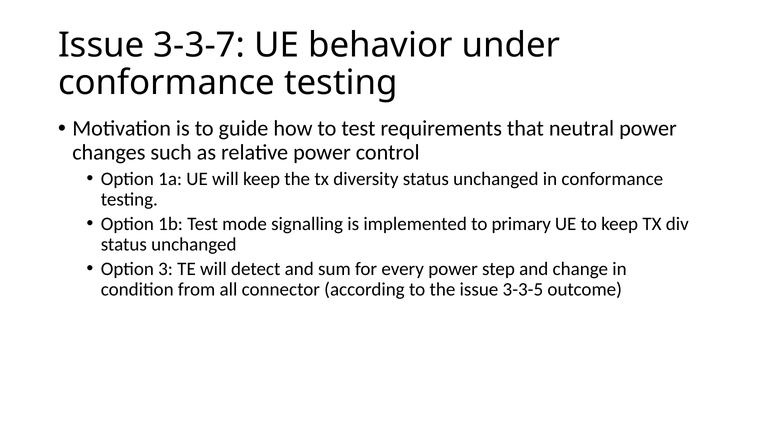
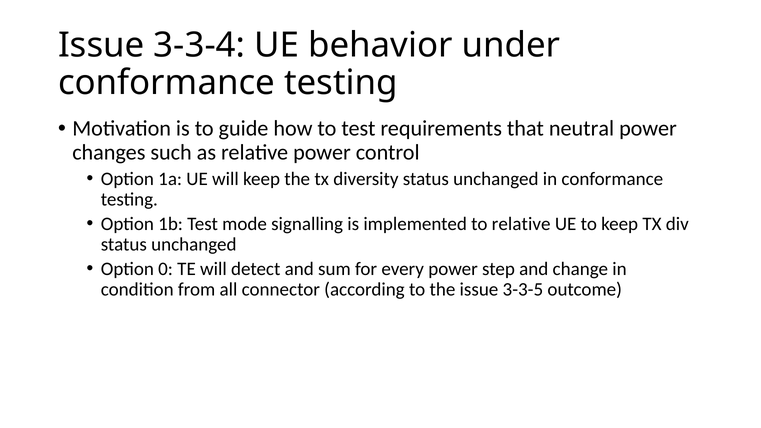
3-3-7: 3-3-7 -> 3-3-4
to primary: primary -> relative
3: 3 -> 0
